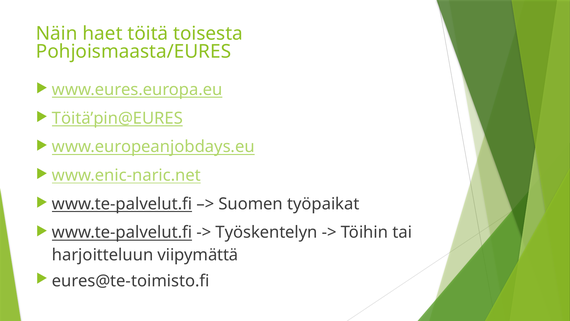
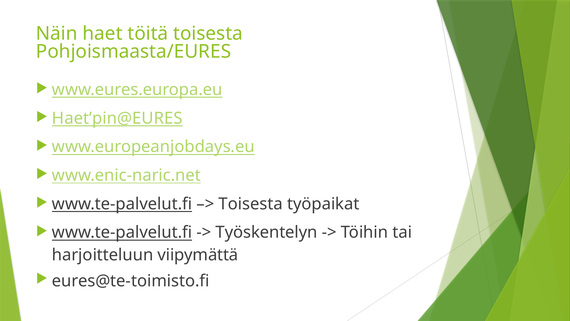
Töitä’pin@EURES: Töitä’pin@EURES -> Haet’pin@EURES
Suomen at (251, 204): Suomen -> Toisesta
